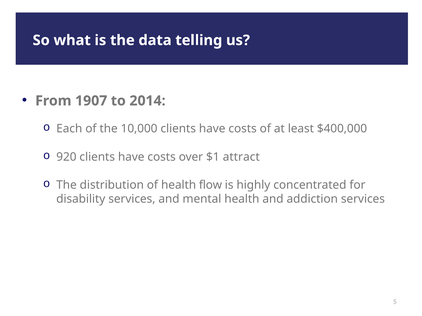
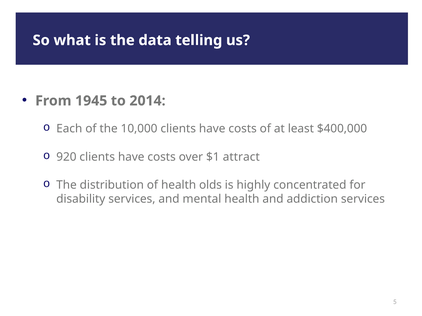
1907: 1907 -> 1945
flow: flow -> olds
